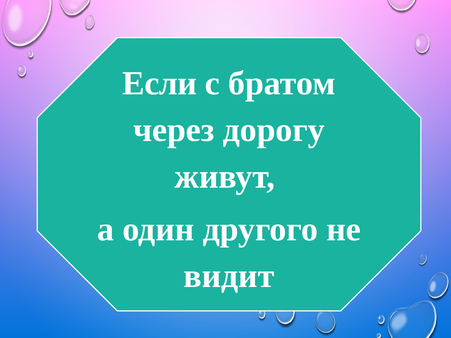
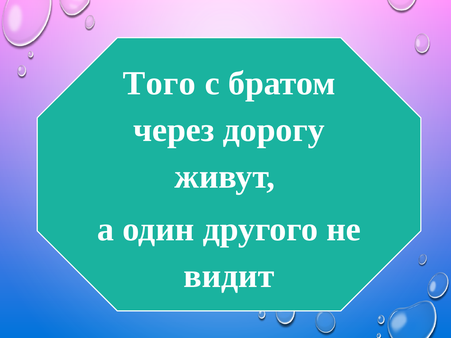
Если: Если -> Того
